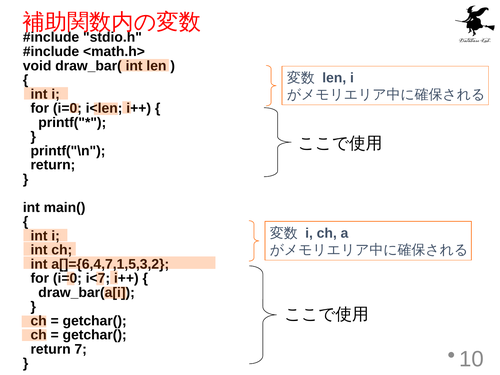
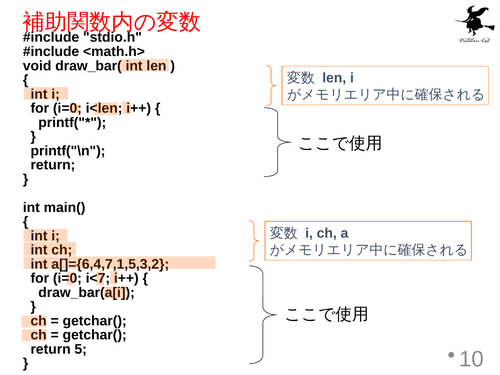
7: 7 -> 5
